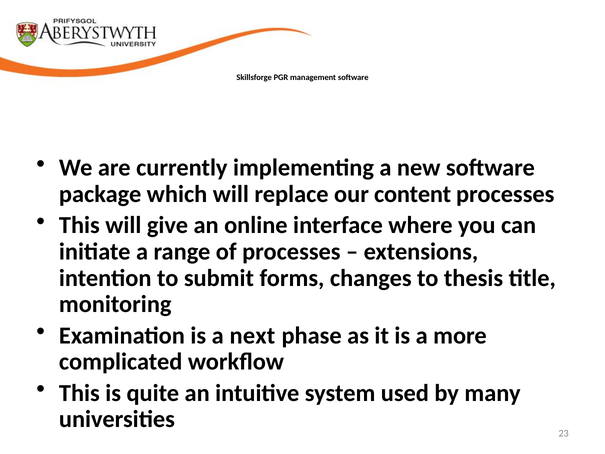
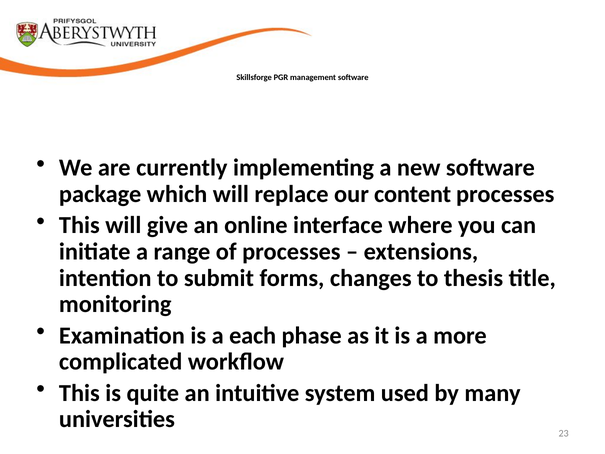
next: next -> each
